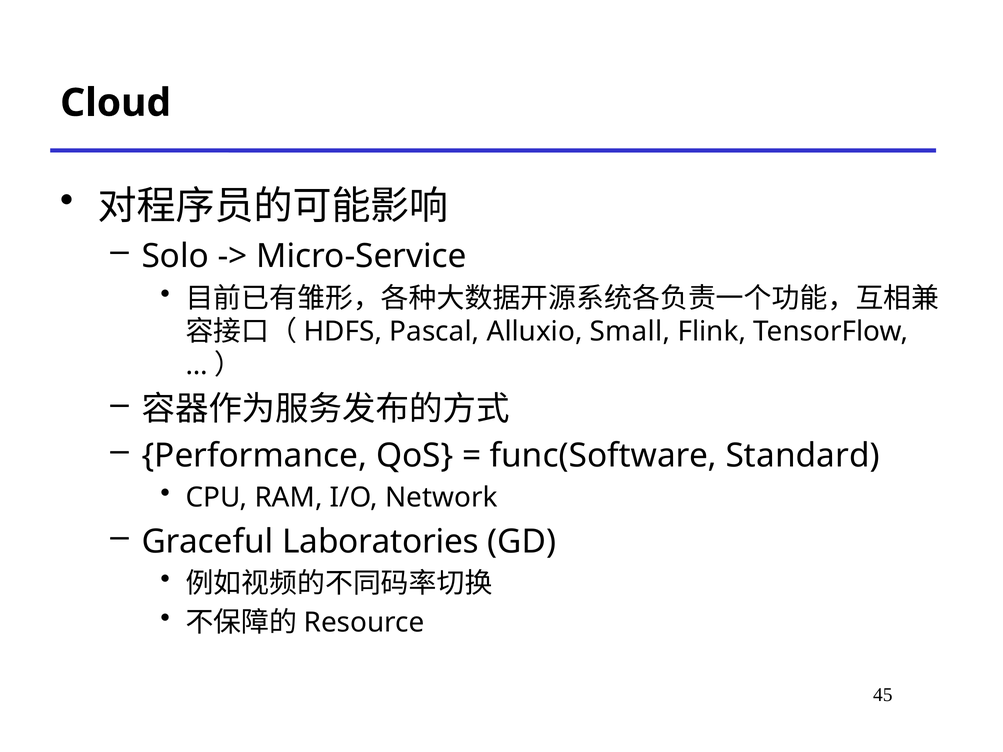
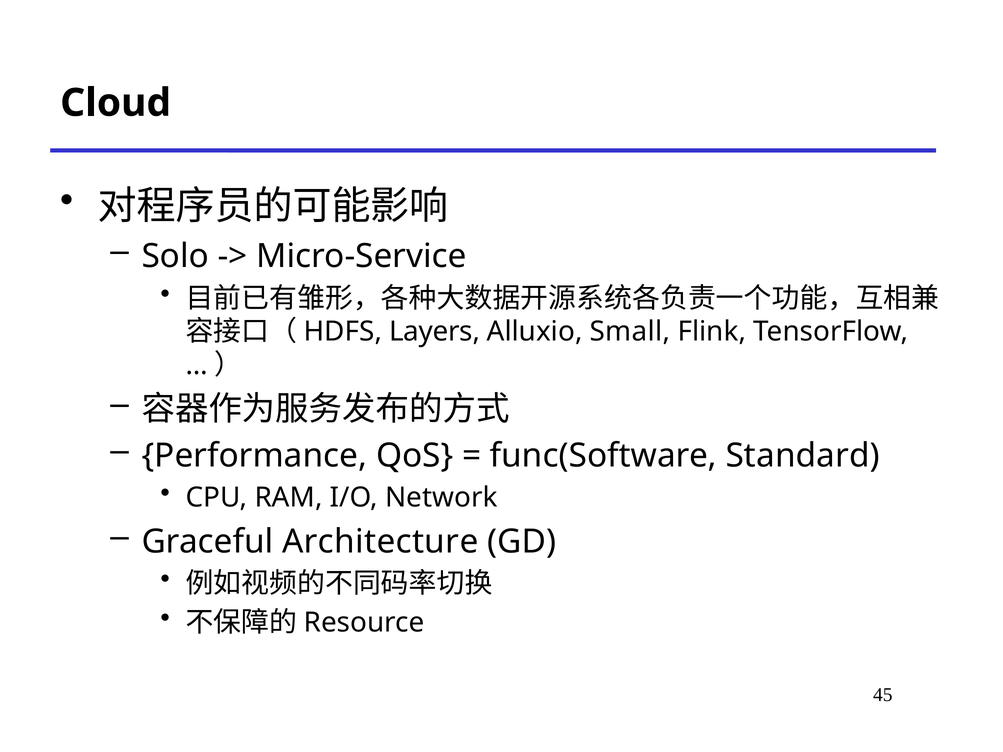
Pascal: Pascal -> Layers
Laboratories: Laboratories -> Architecture
